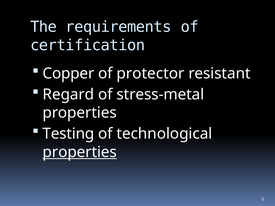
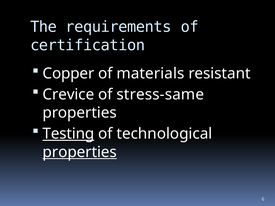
protector: protector -> materials
Regard: Regard -> Crevice
stress-metal: stress-metal -> stress-same
Testing underline: none -> present
